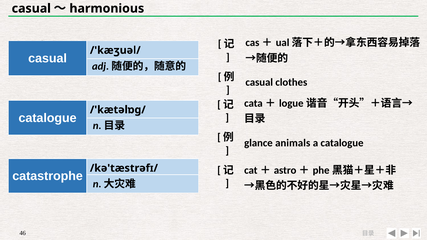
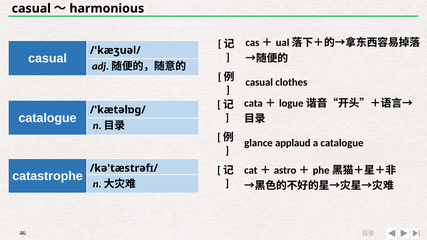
animals: animals -> applaud
